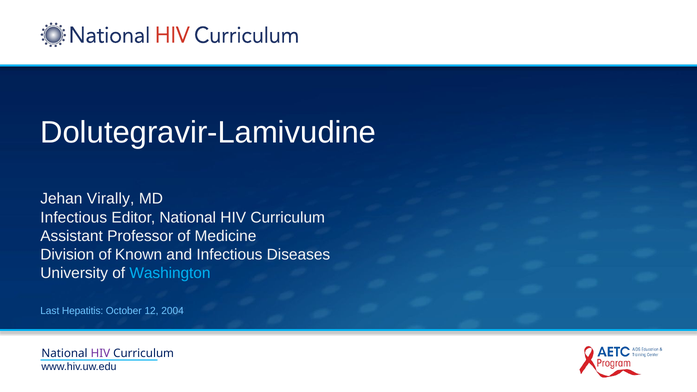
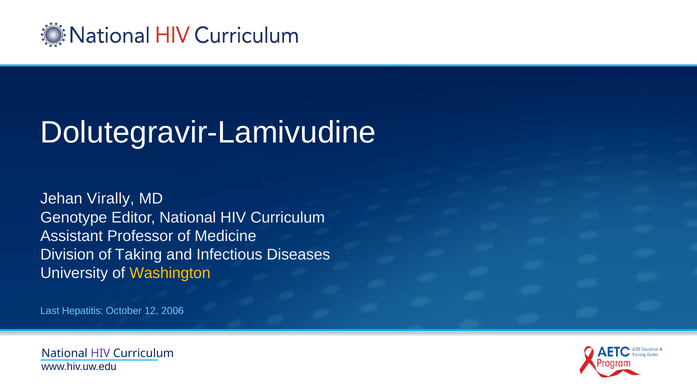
Infectious at (74, 217): Infectious -> Genotype
Known: Known -> Taking
Washington colour: light blue -> yellow
2004: 2004 -> 2006
